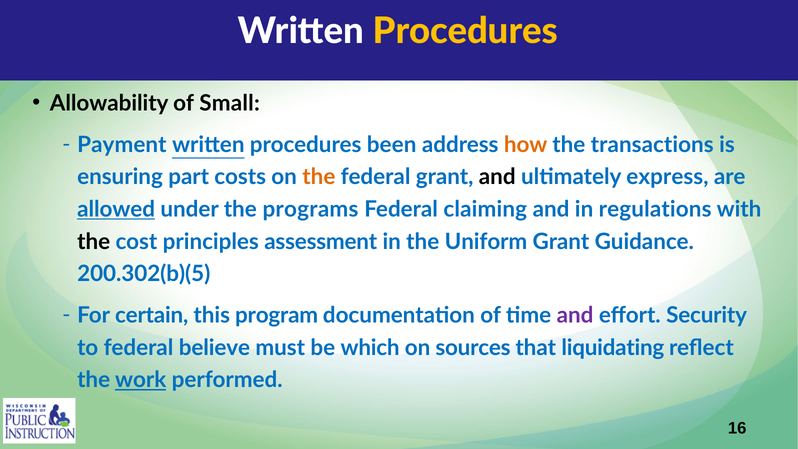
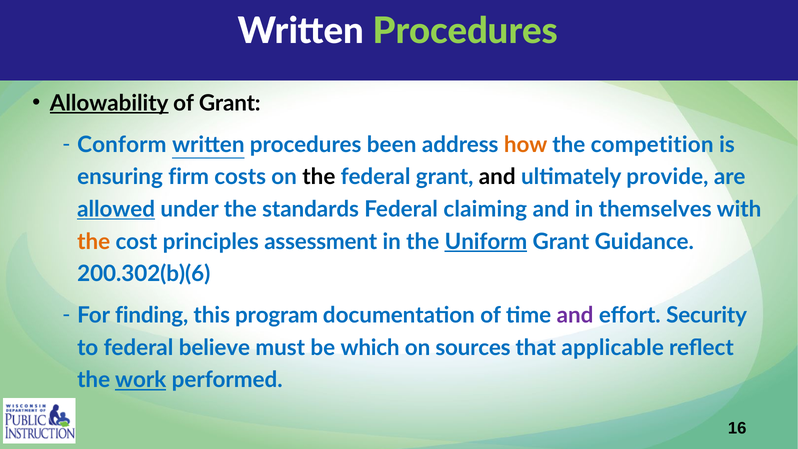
Procedures at (465, 31) colour: yellow -> light green
Allowability underline: none -> present
of Small: Small -> Grant
Payment: Payment -> Conform
transactions: transactions -> competition
part: part -> firm
the at (319, 177) colour: orange -> black
express: express -> provide
programs: programs -> standards
regulations: regulations -> themselves
the at (94, 242) colour: black -> orange
Uniform underline: none -> present
200.302(b)(5: 200.302(b)(5 -> 200.302(b)(6
certain: certain -> finding
liquidating: liquidating -> applicable
